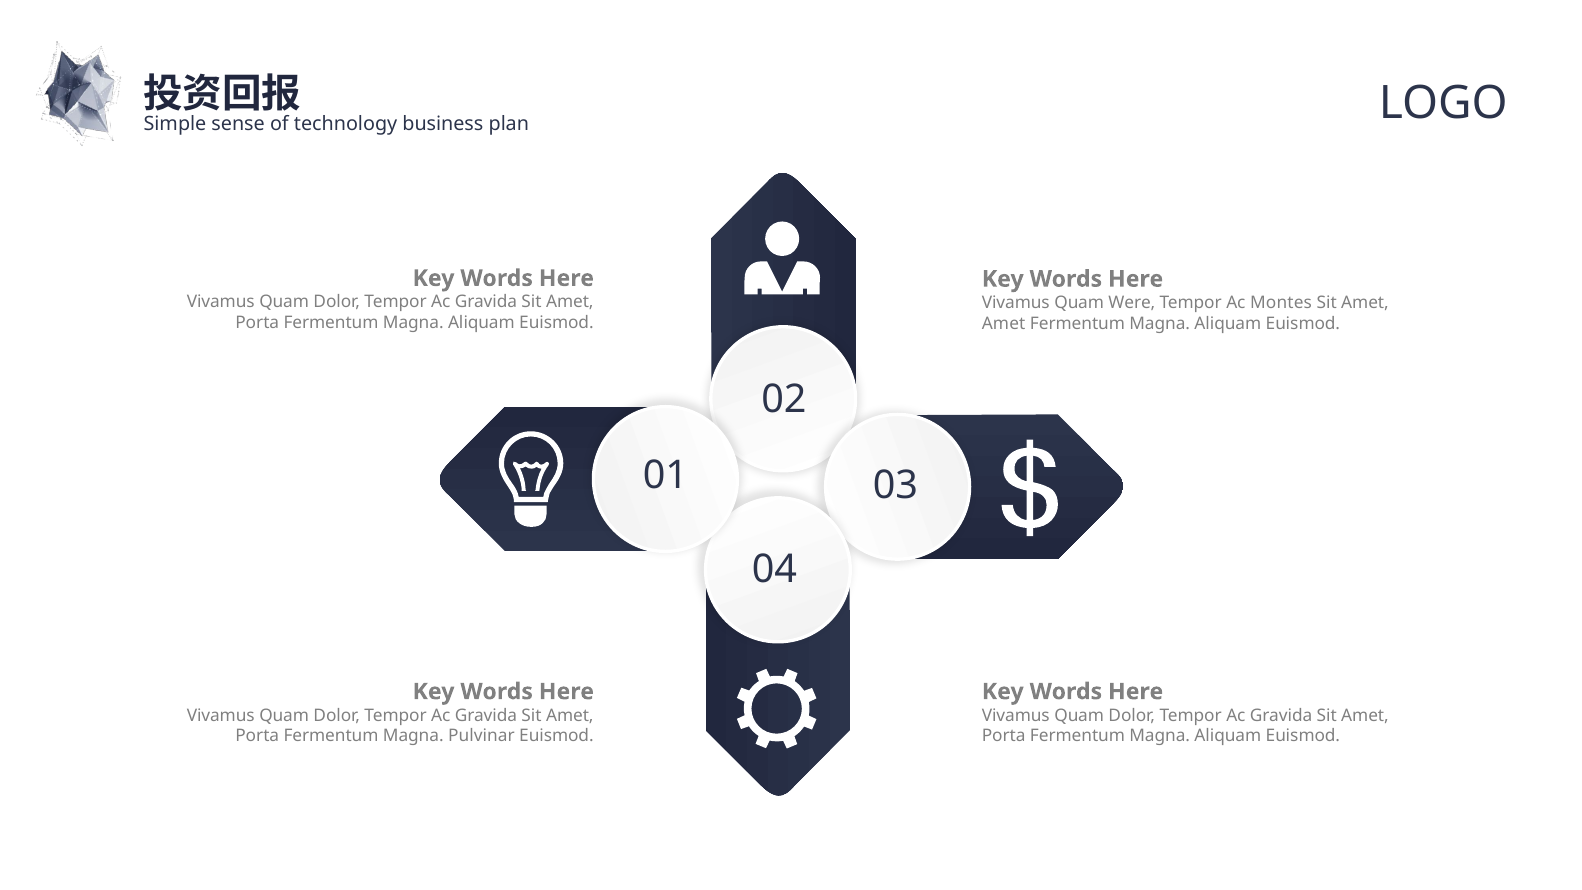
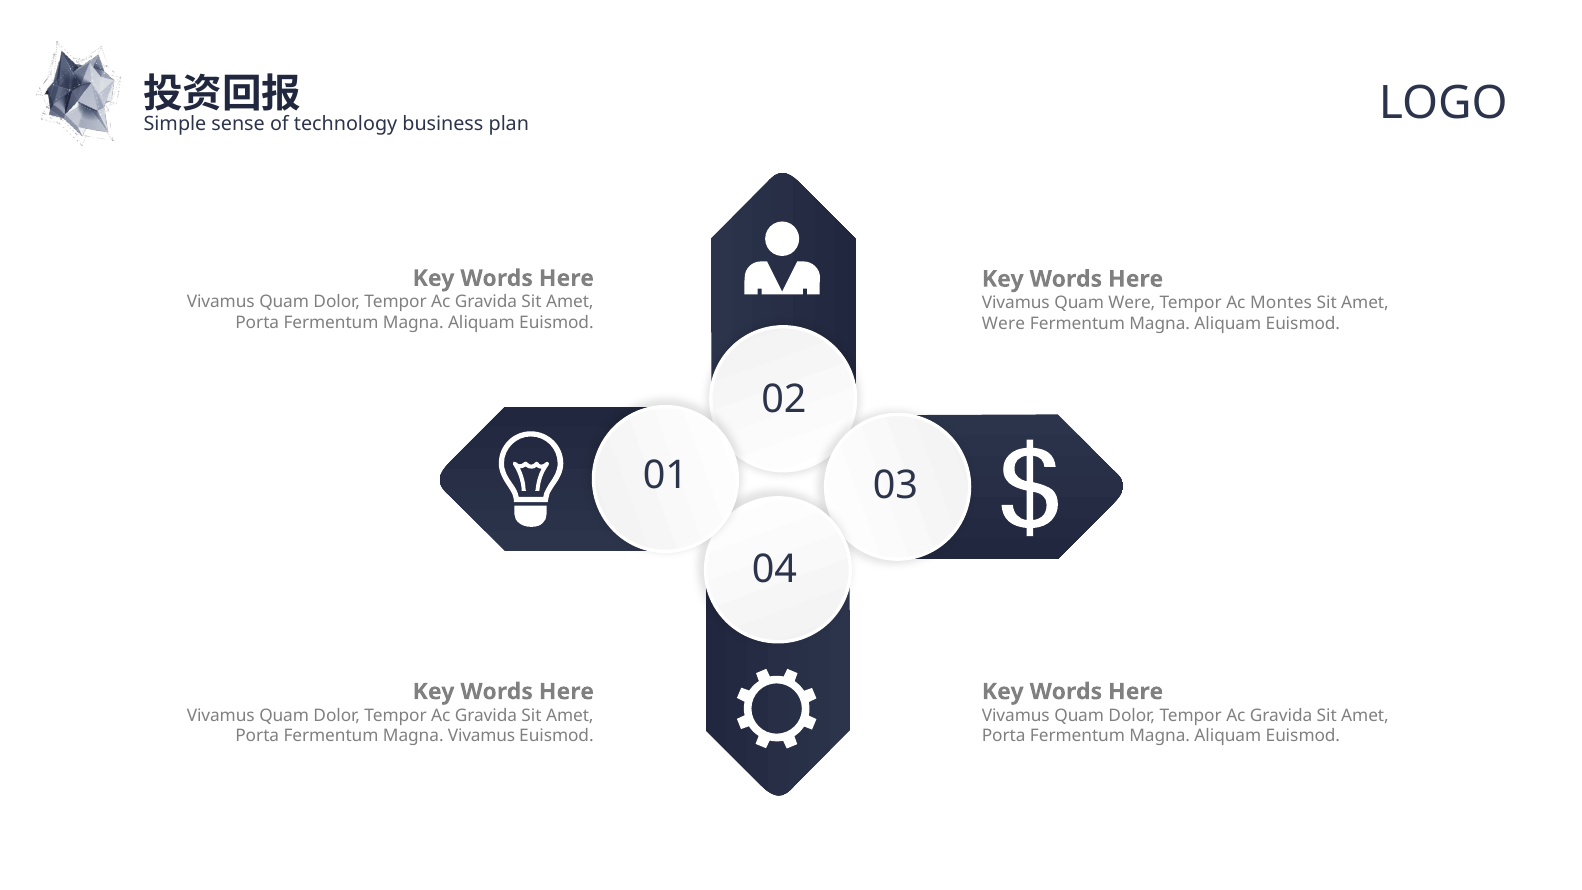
Amet at (1004, 324): Amet -> Were
Magna Pulvinar: Pulvinar -> Vivamus
